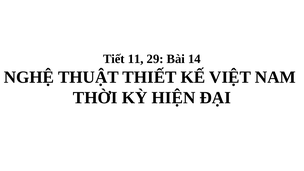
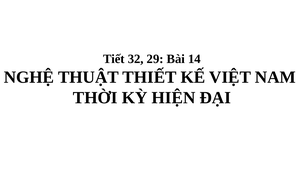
11: 11 -> 32
